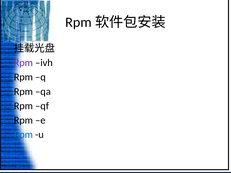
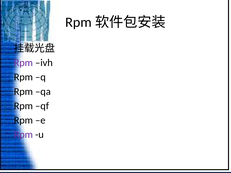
Rpm at (23, 135) colour: blue -> purple
